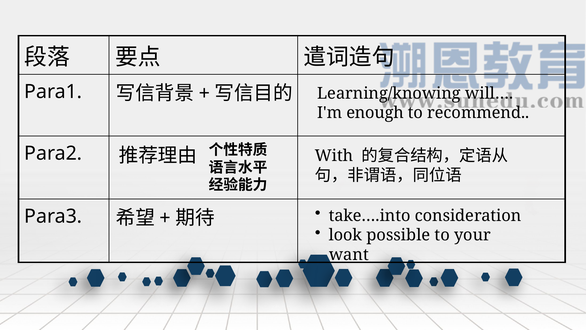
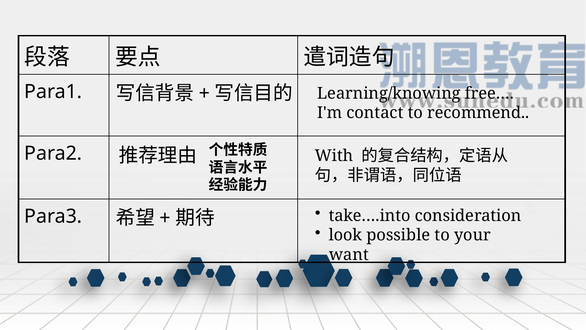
will…: will… -> free…
enough: enough -> contact
